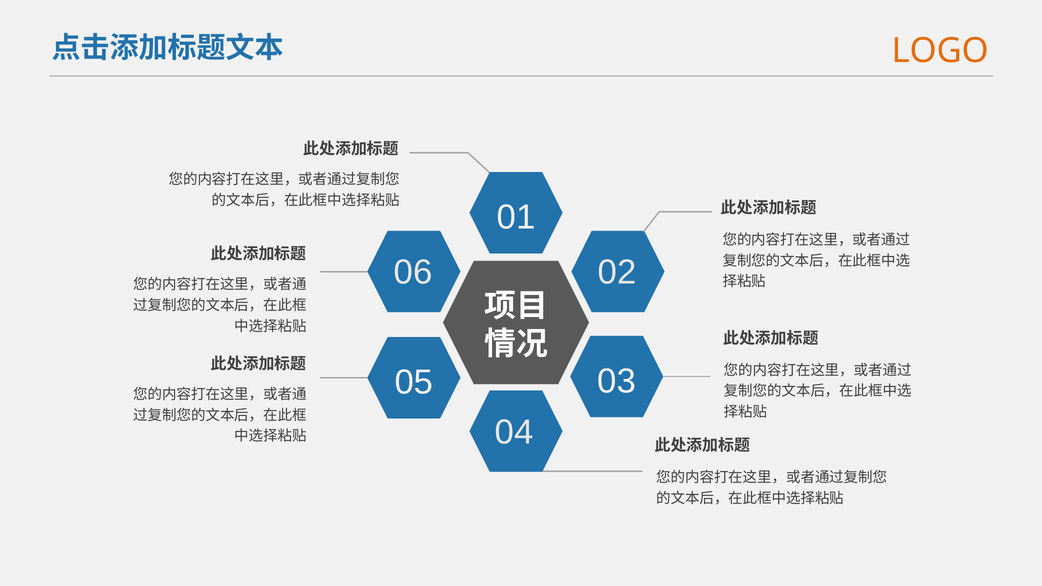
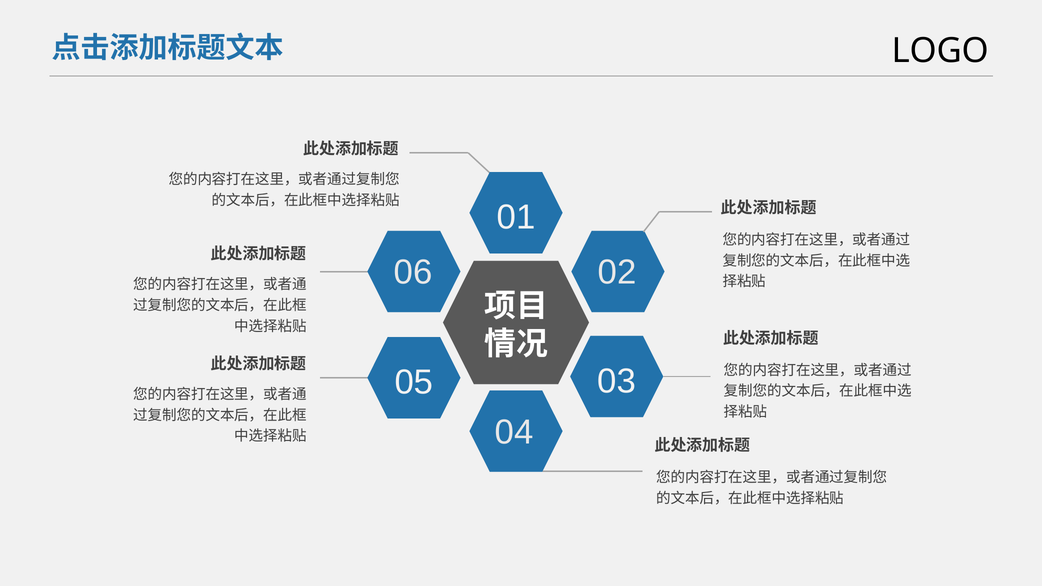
LOGO colour: orange -> black
